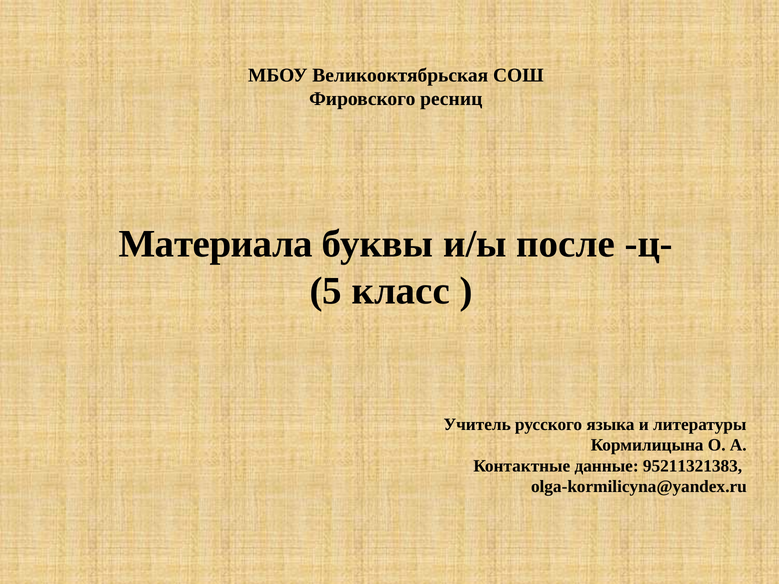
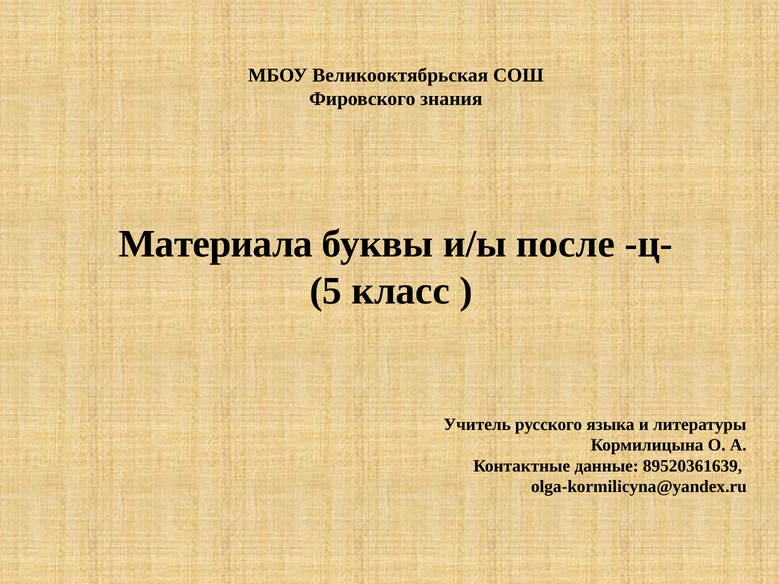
ресниц: ресниц -> знания
95211321383: 95211321383 -> 89520361639
